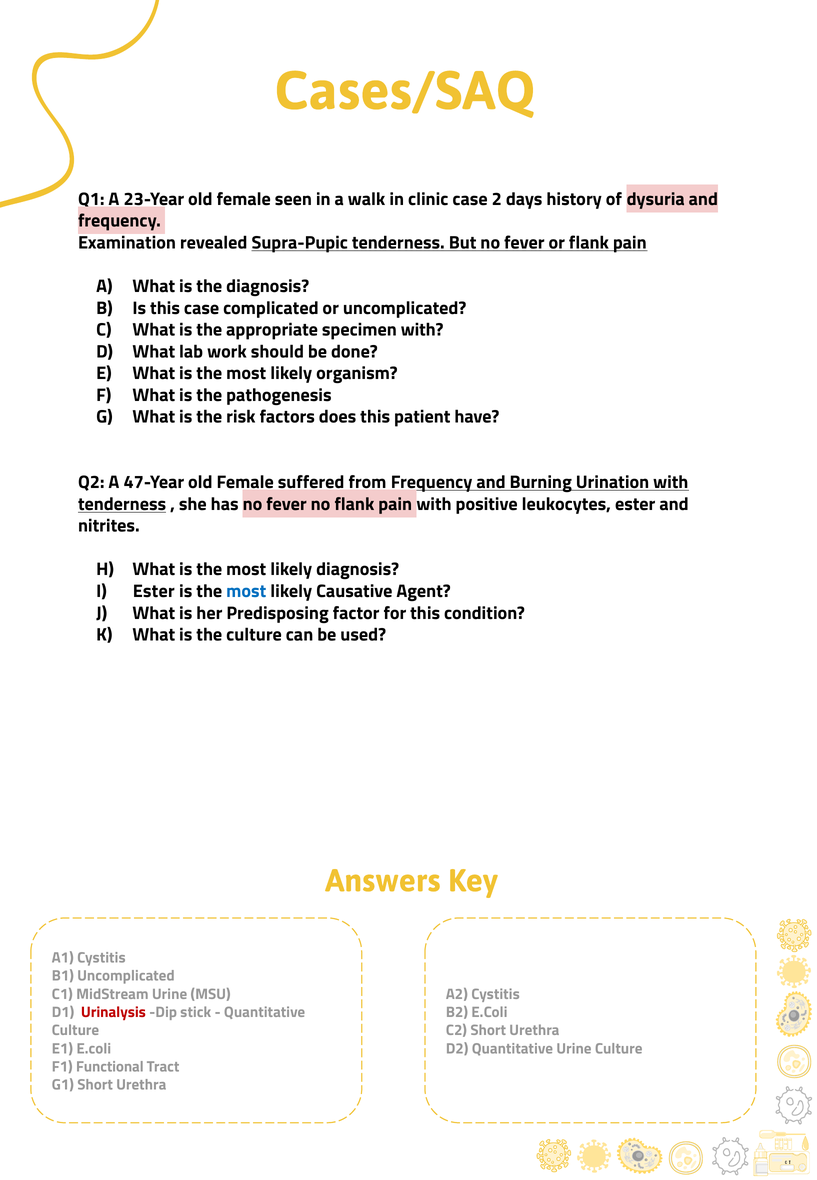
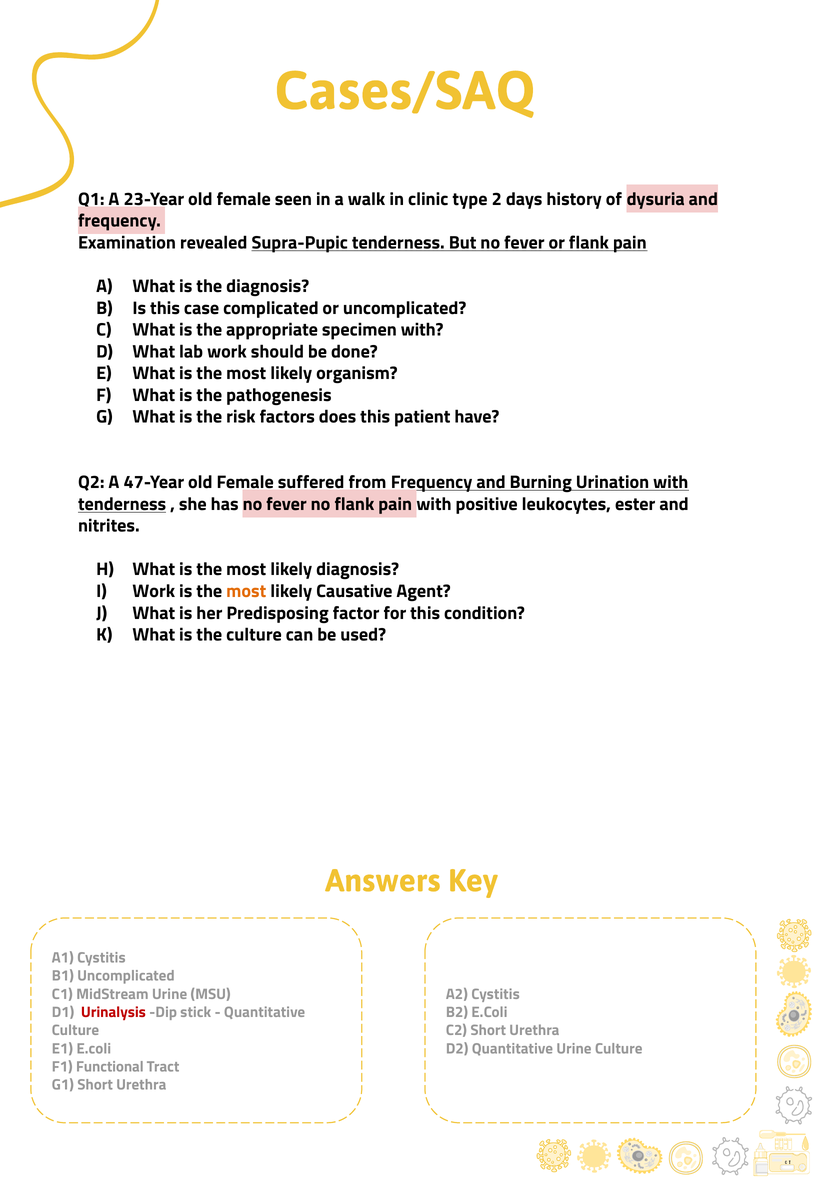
clinic case: case -> type
Ester at (154, 591): Ester -> Work
most at (246, 591) colour: blue -> orange
